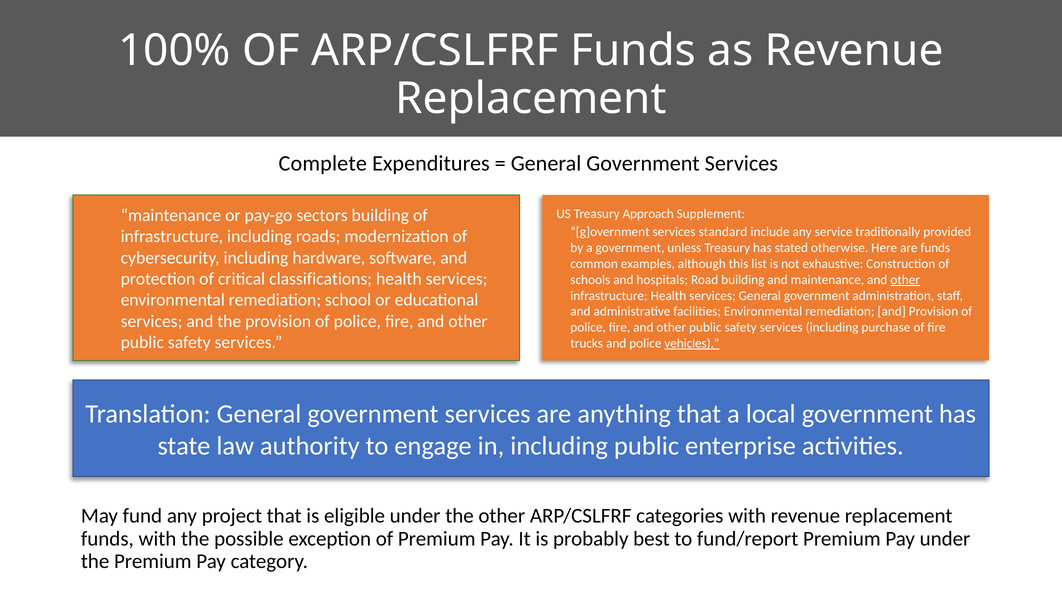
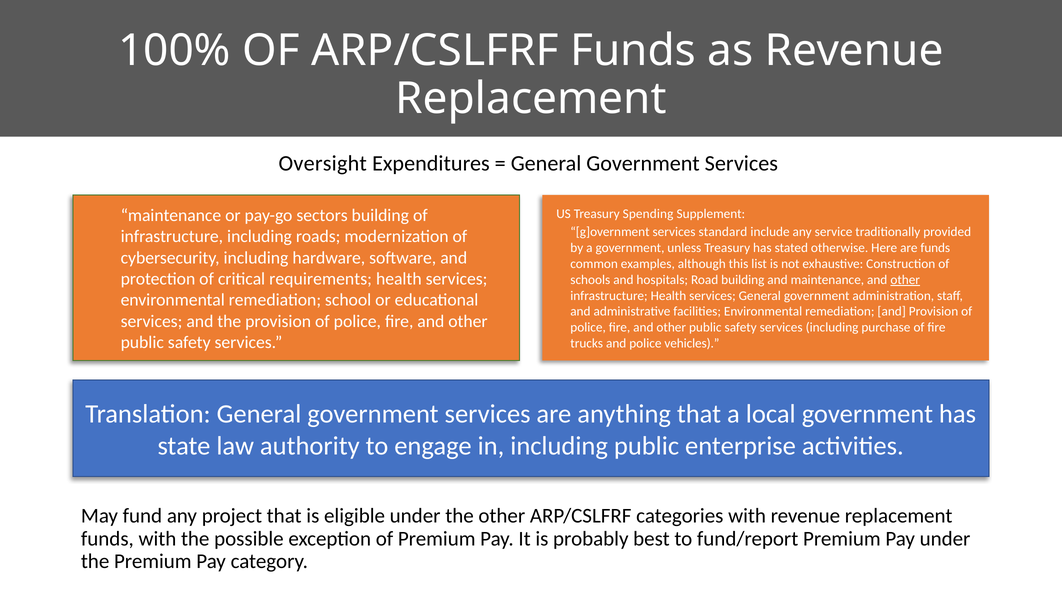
Complete: Complete -> Oversight
Approach: Approach -> Spending
classifications: classifications -> requirements
vehicles underline: present -> none
